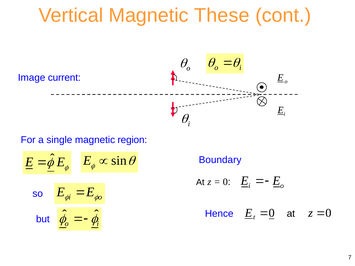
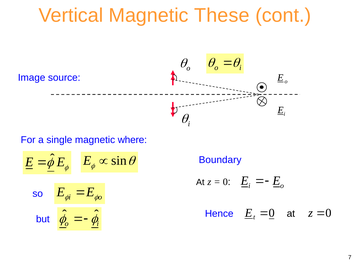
current: current -> source
region: region -> where
